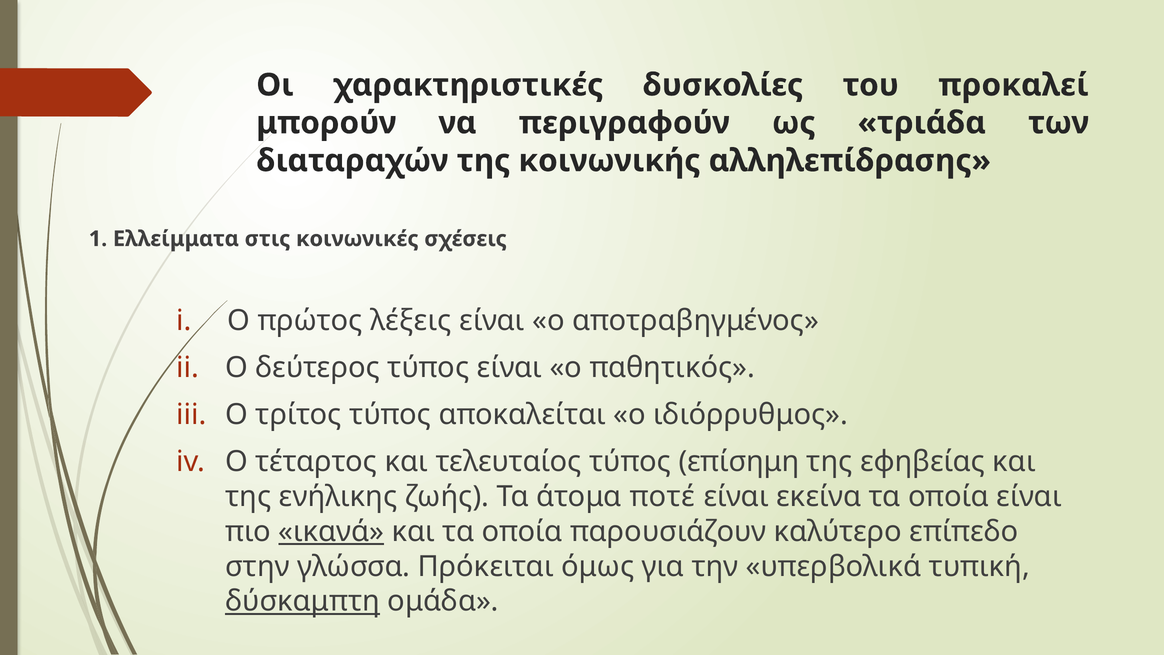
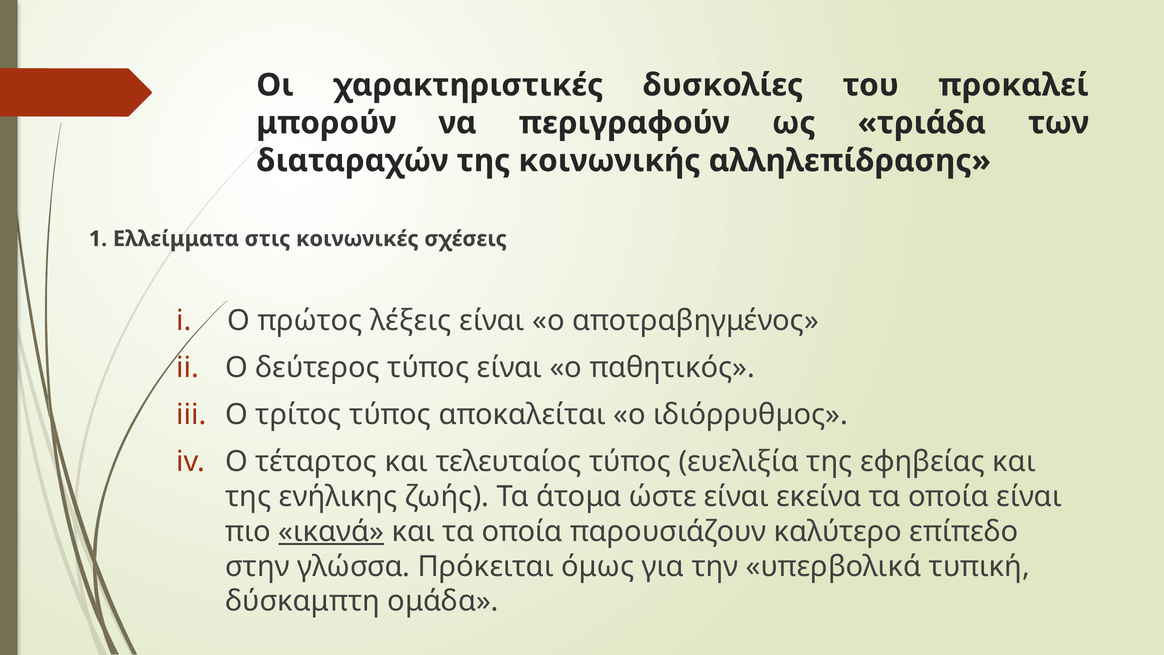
επίσημη: επίσημη -> ευελιξία
ποτέ: ποτέ -> ώστε
δύσκαμπτη underline: present -> none
